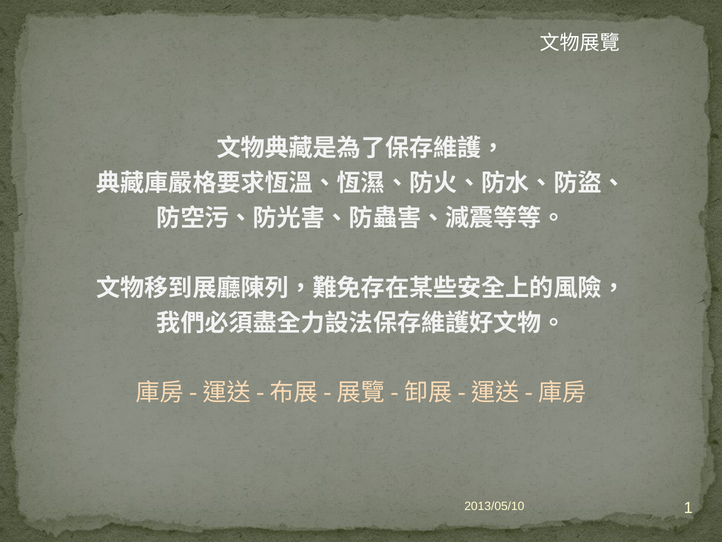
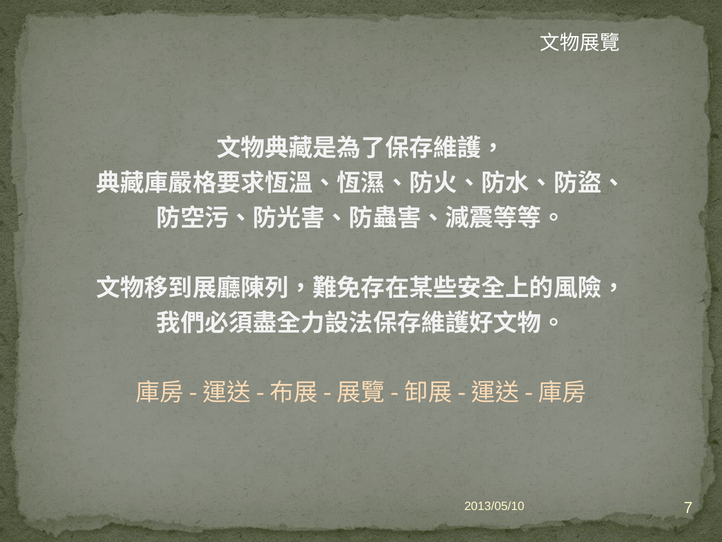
1: 1 -> 7
